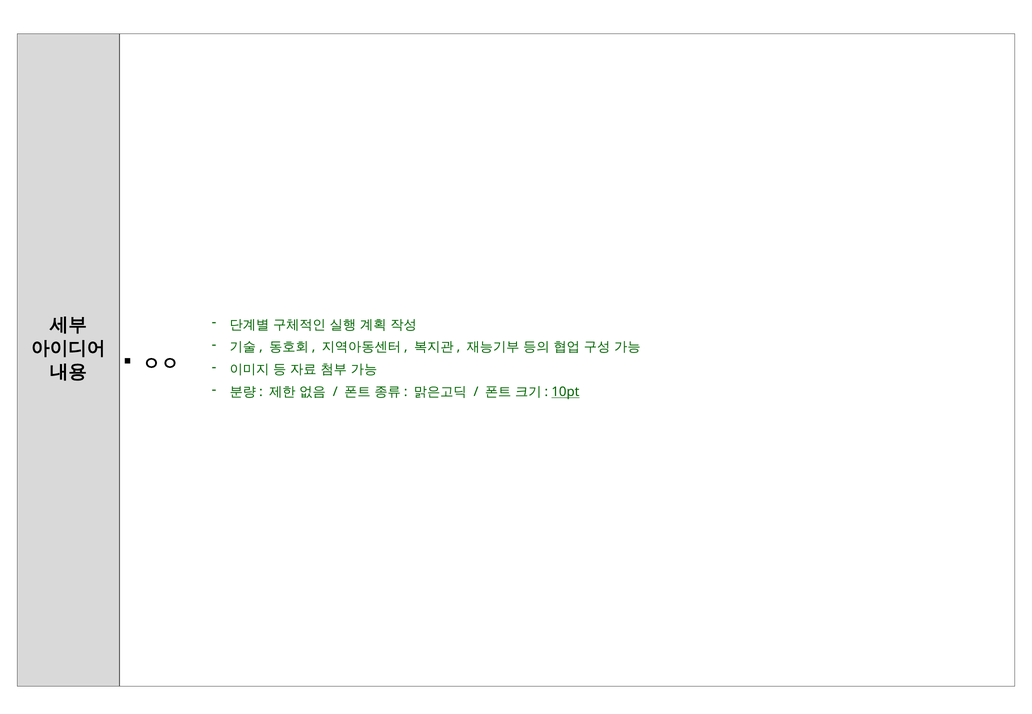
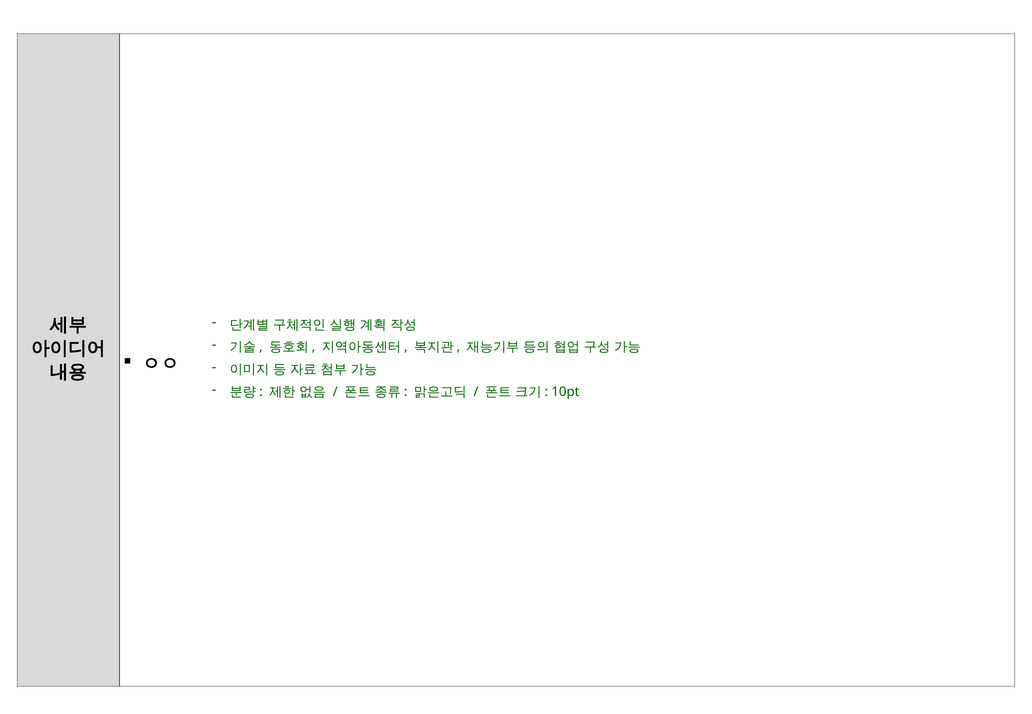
10pt underline: present -> none
